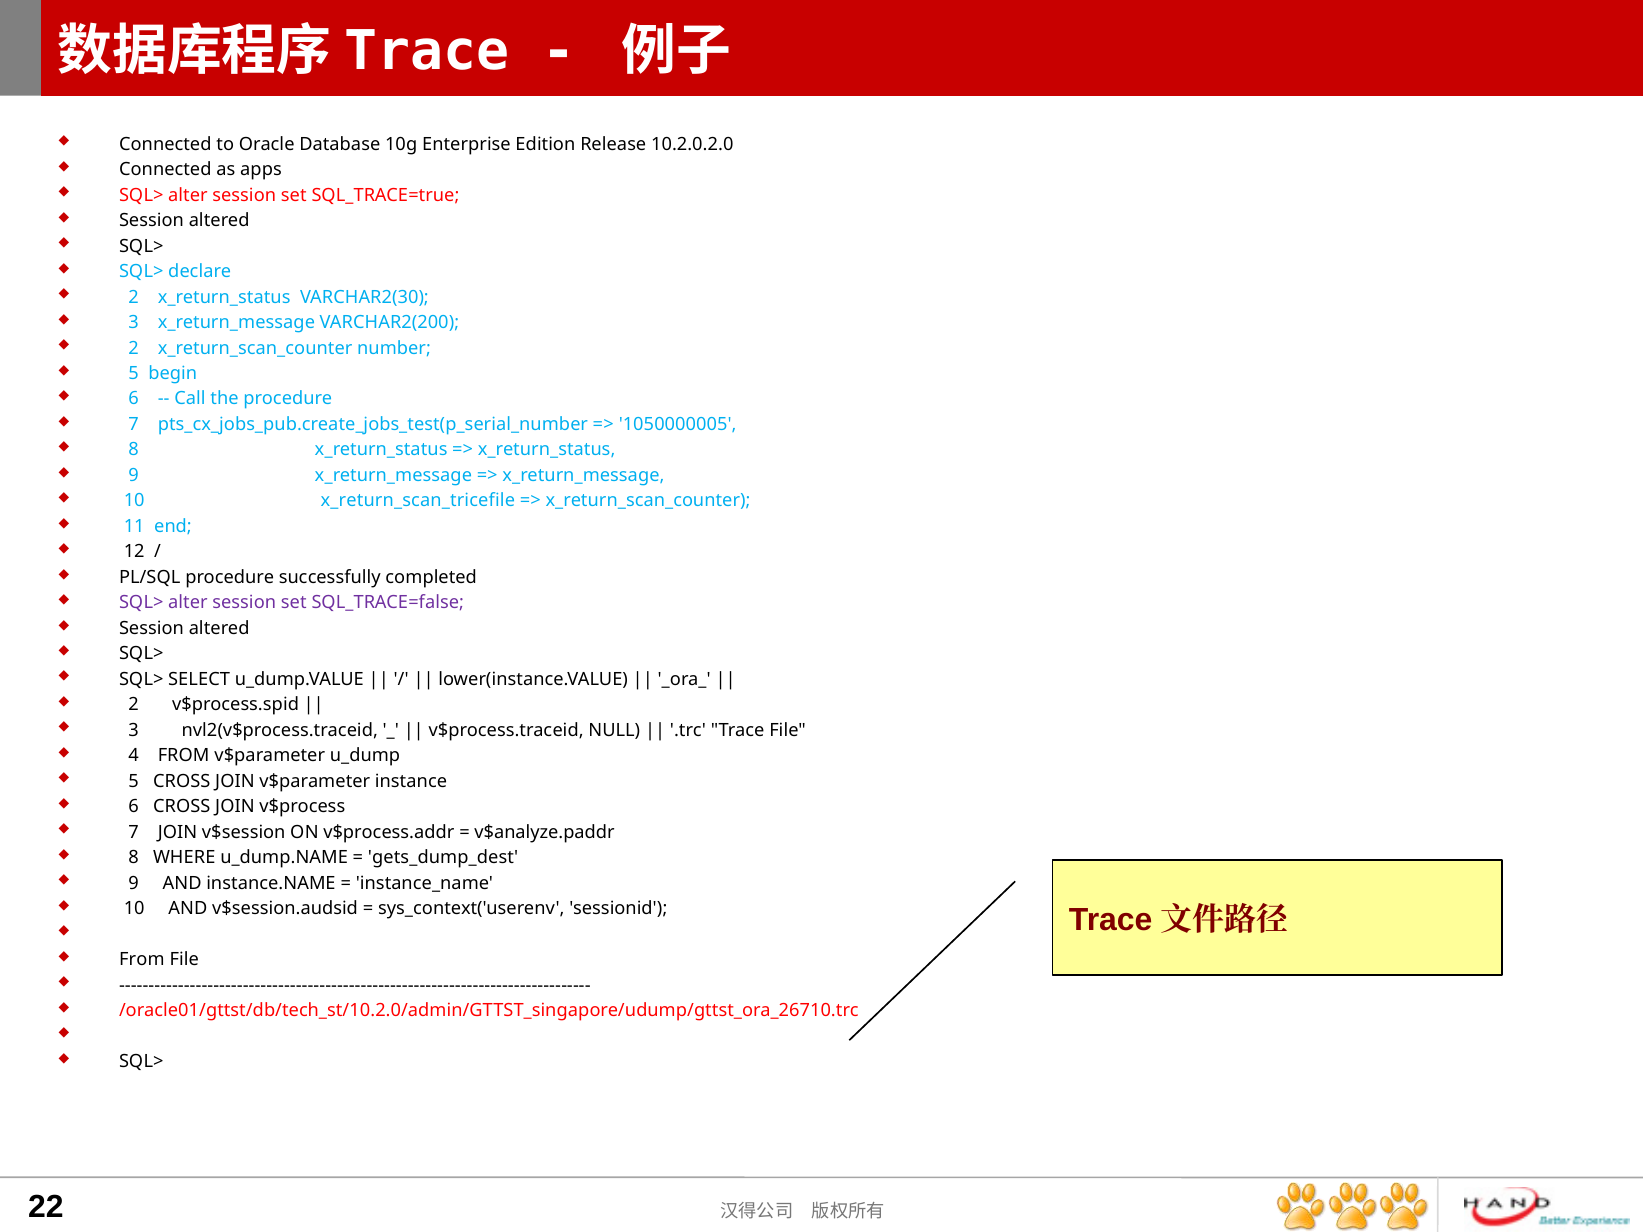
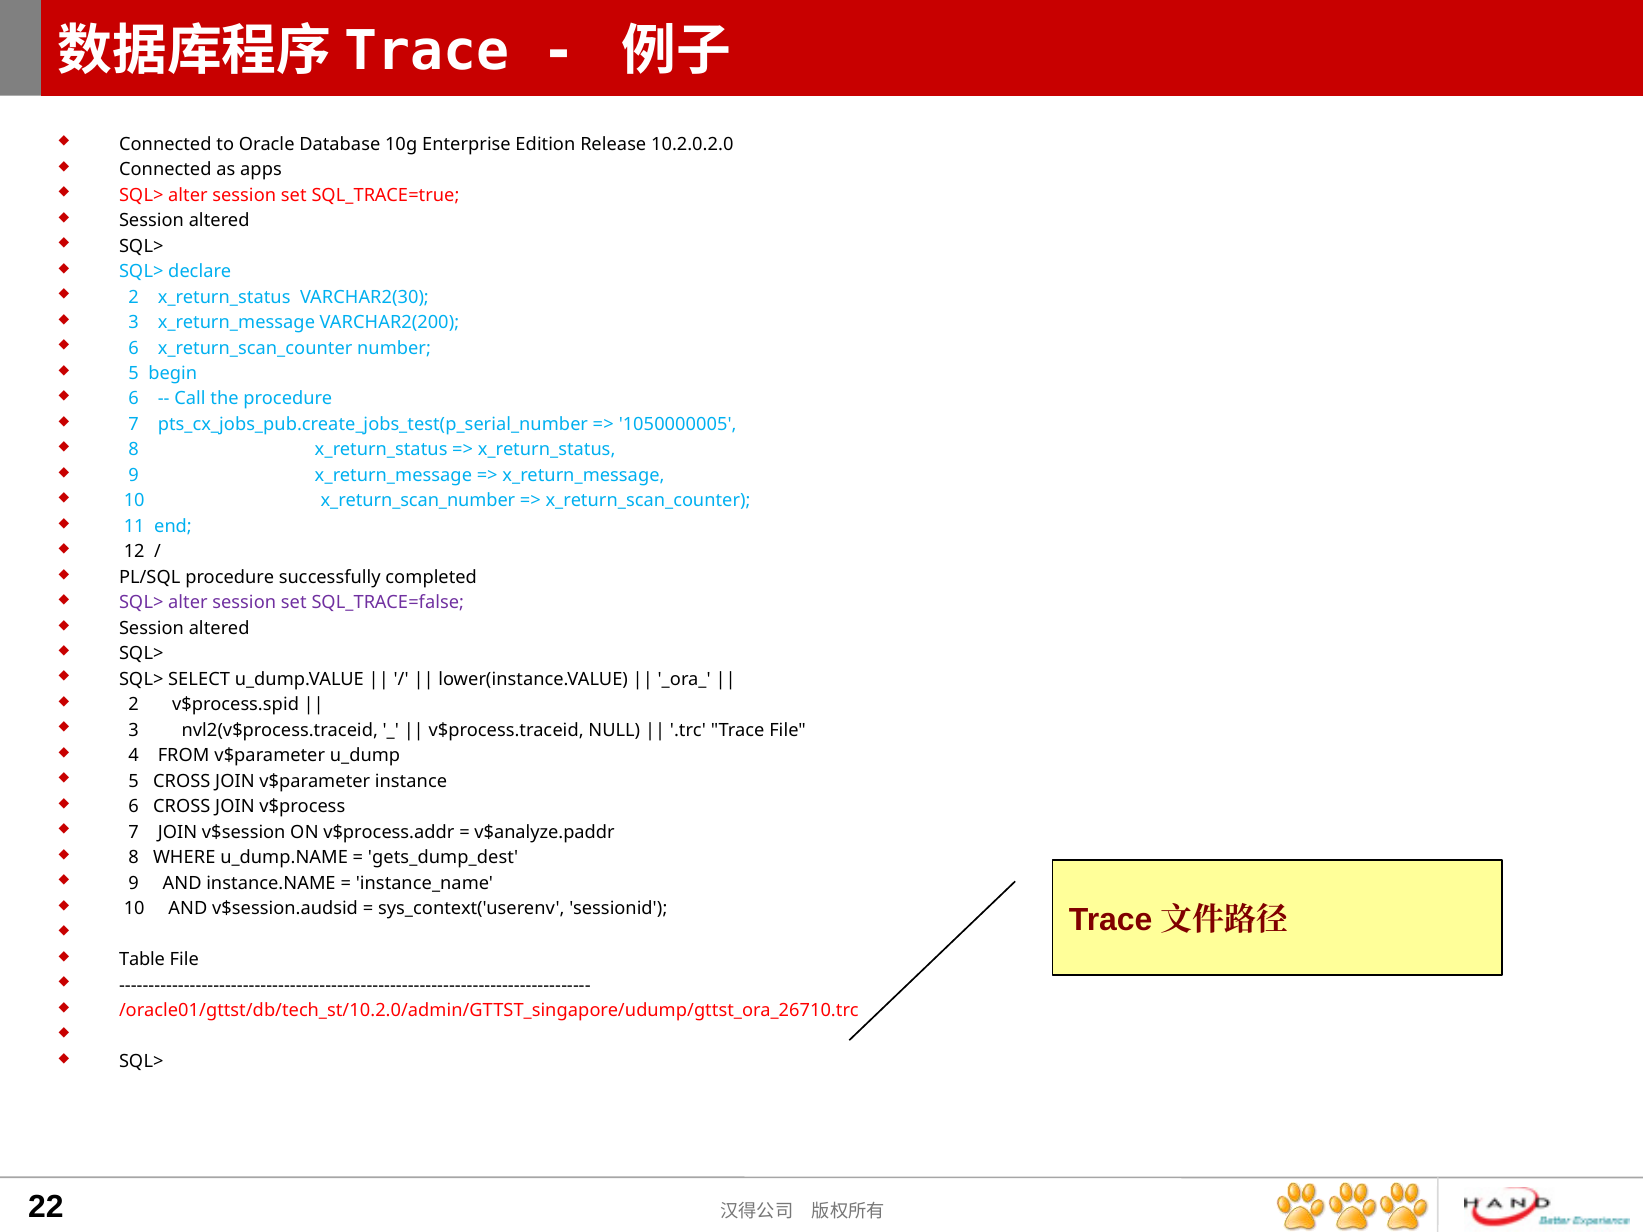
2 at (134, 348): 2 -> 6
x_return_scan_tricefile: x_return_scan_tricefile -> x_return_scan_number
From at (142, 960): From -> Table
